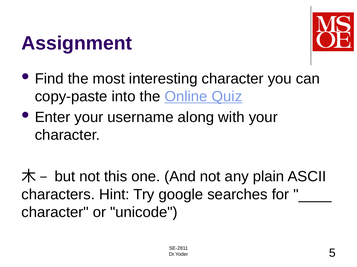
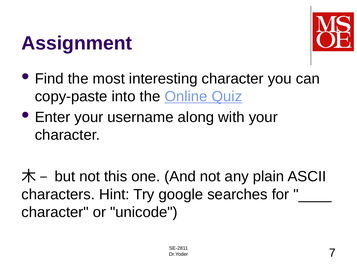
5: 5 -> 7
